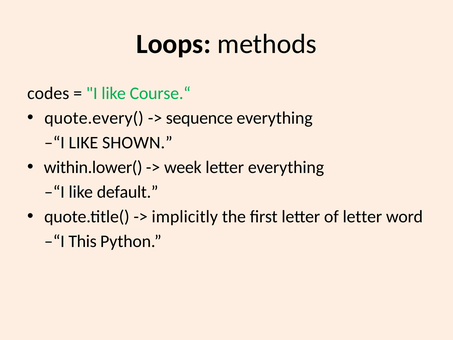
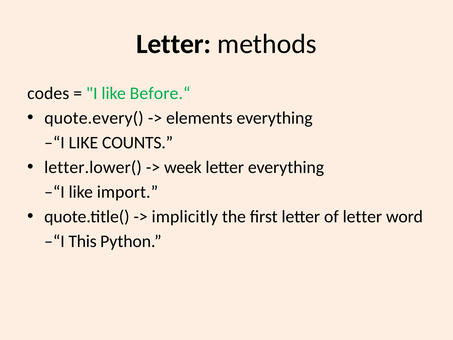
Loops at (174, 44): Loops -> Letter
Course.“: Course.“ -> Before.“
sequence: sequence -> elements
SHOWN: SHOWN -> COUNTS
within.lower(: within.lower( -> letter.lower(
default: default -> import
